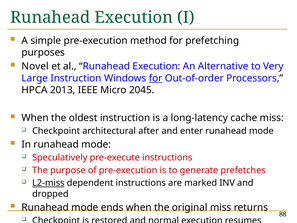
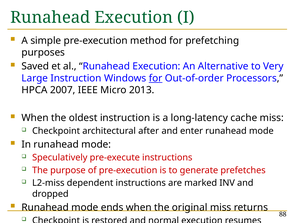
Novel: Novel -> Saved
2013: 2013 -> 2007
2045: 2045 -> 2013
L2-miss underline: present -> none
